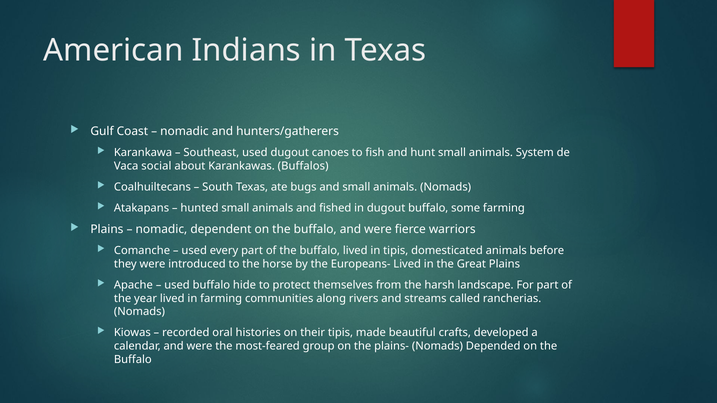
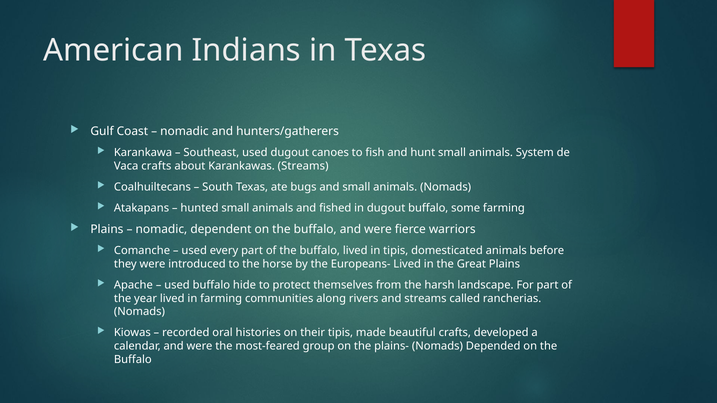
Vaca social: social -> crafts
Karankawas Buffalos: Buffalos -> Streams
